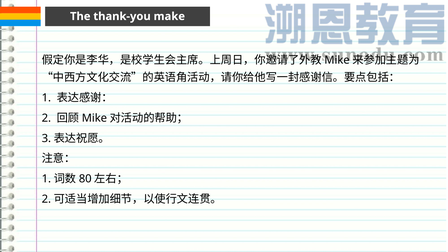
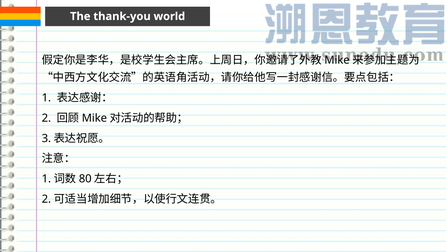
make: make -> world
